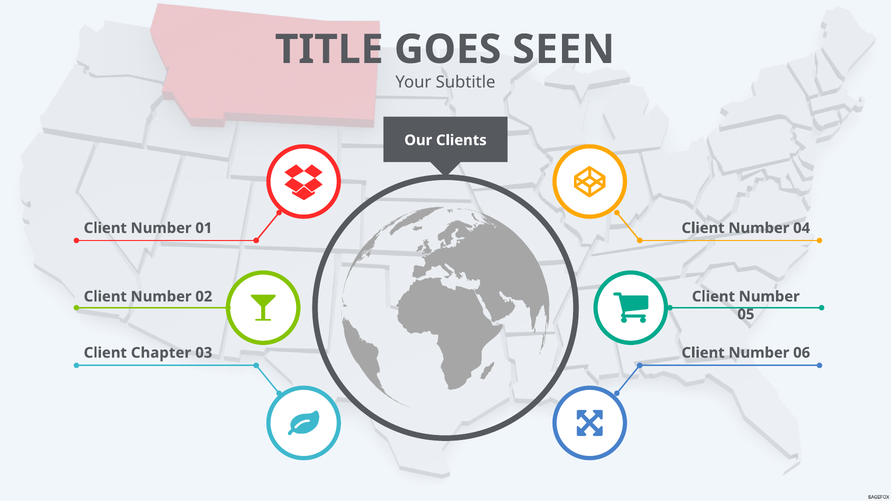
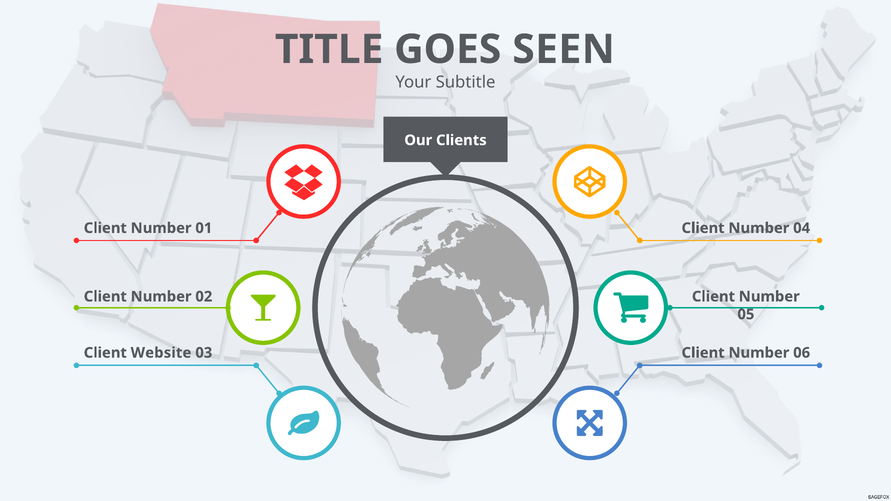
Chapter: Chapter -> Website
